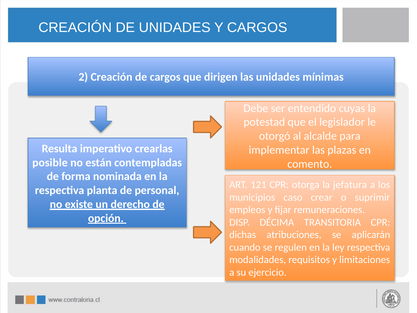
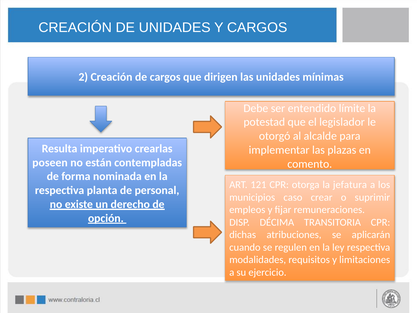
cuyas: cuyas -> límite
posible: posible -> poseen
